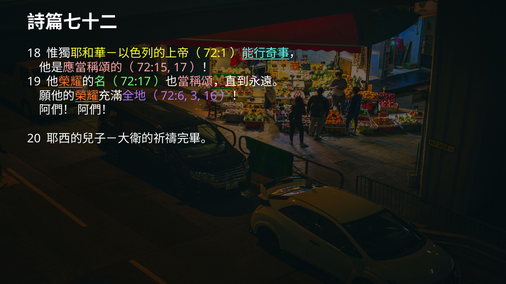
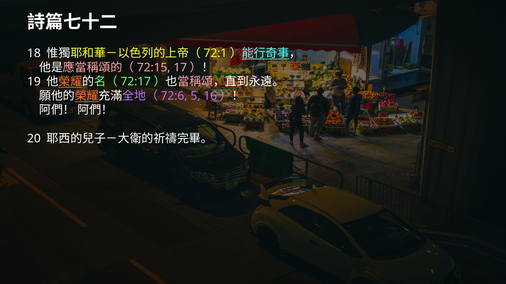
3: 3 -> 5
